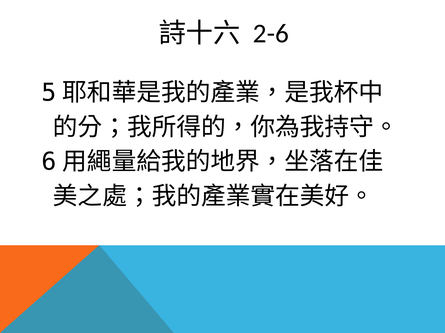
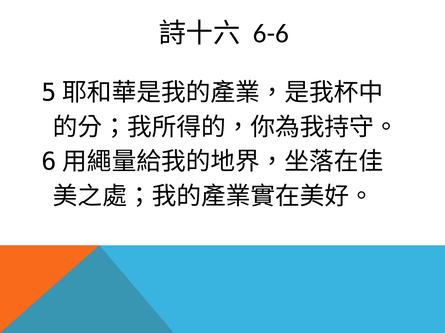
2-6: 2-6 -> 6-6
